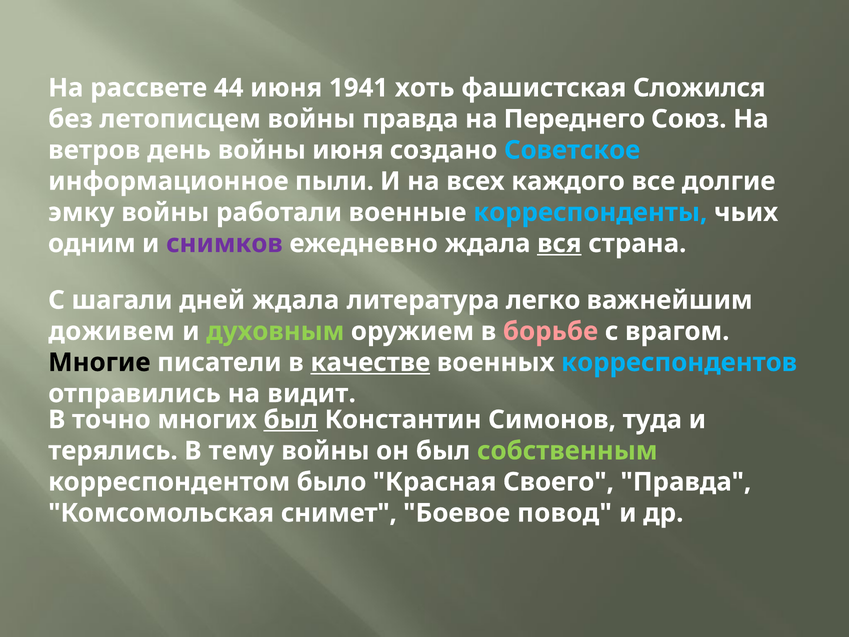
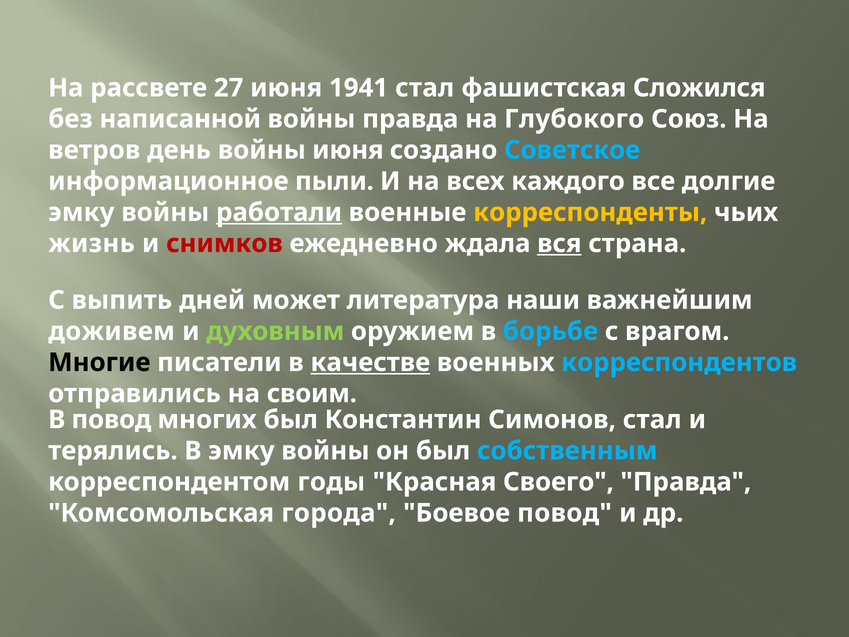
44: 44 -> 27
1941 хоть: хоть -> стал
летописцем: летописцем -> написанной
Переднего: Переднего -> Глубокого
работали underline: none -> present
корреспонденты colour: light blue -> yellow
одним: одним -> жизнь
снимков colour: purple -> red
шагали: шагали -> выпить
дней ждала: ждала -> может
легко: легко -> наши
борьбе colour: pink -> light blue
видит: видит -> своим
В точно: точно -> повод
был at (291, 420) underline: present -> none
Симонов туда: туда -> стал
В тему: тему -> эмку
собственным colour: light green -> light blue
было: было -> годы
снимет: снимет -> города
